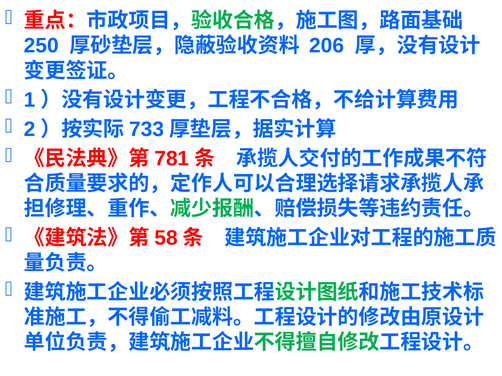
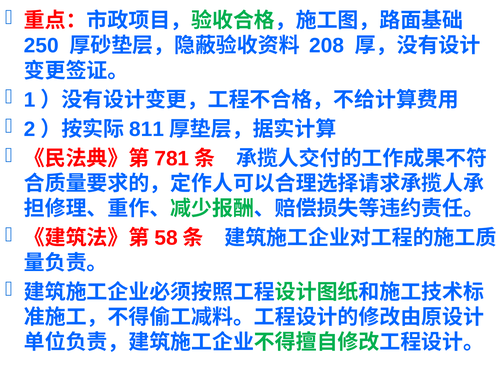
206: 206 -> 208
733: 733 -> 811
